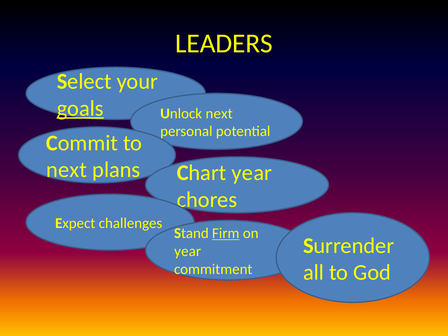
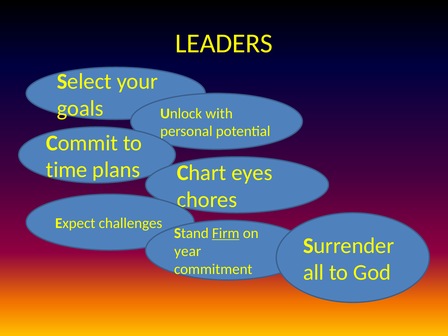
goals underline: present -> none
Unlock next: next -> with
next at (67, 170): next -> time
Chart year: year -> eyes
